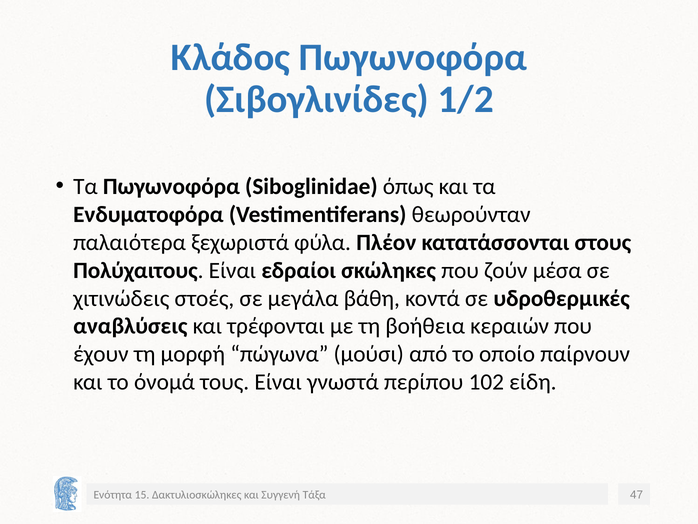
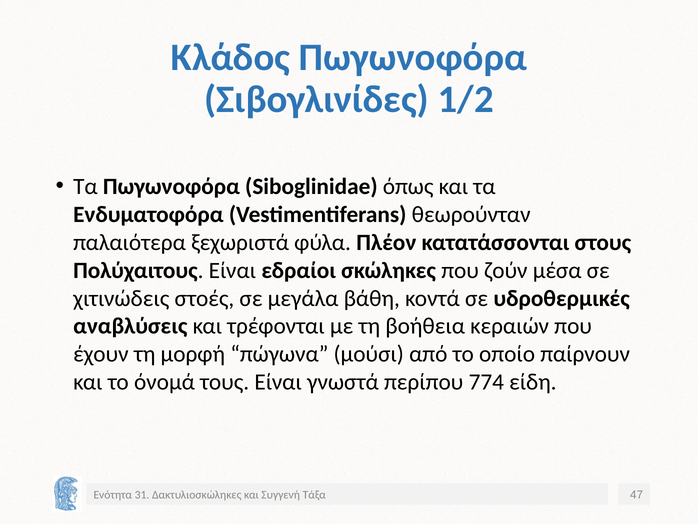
102: 102 -> 774
15: 15 -> 31
